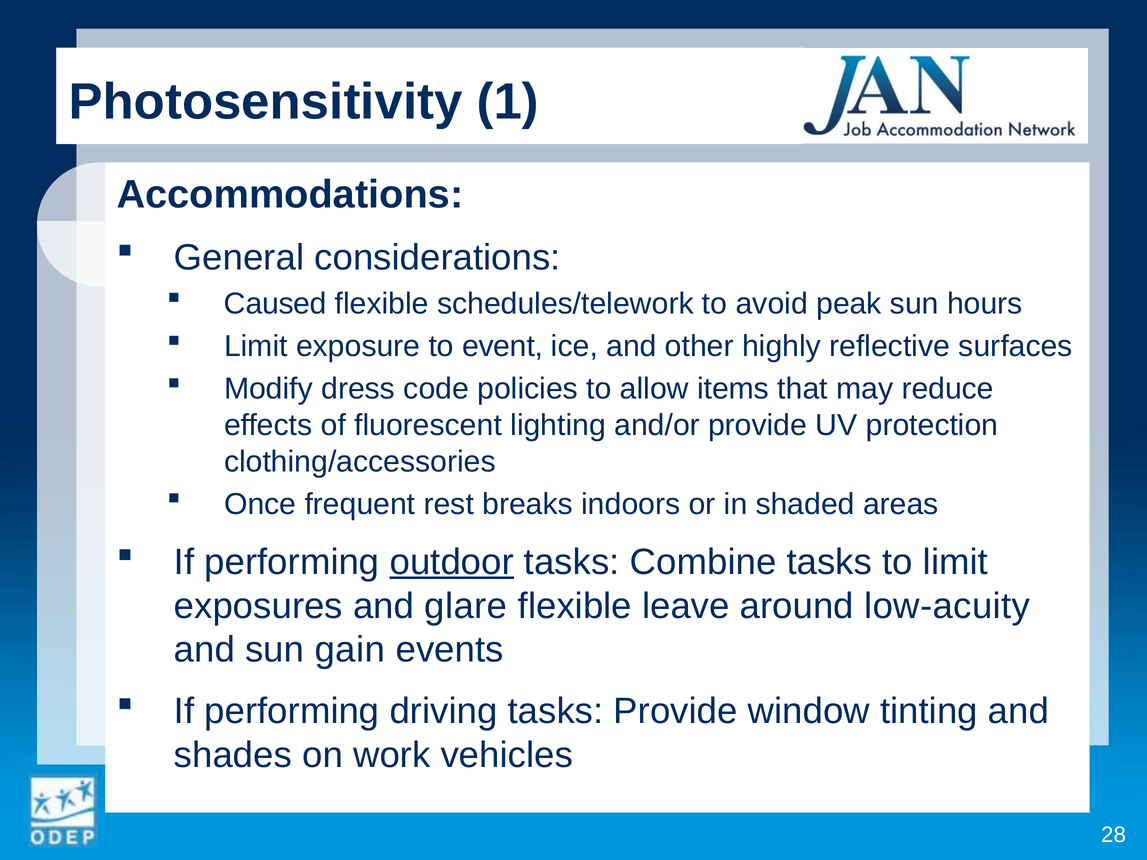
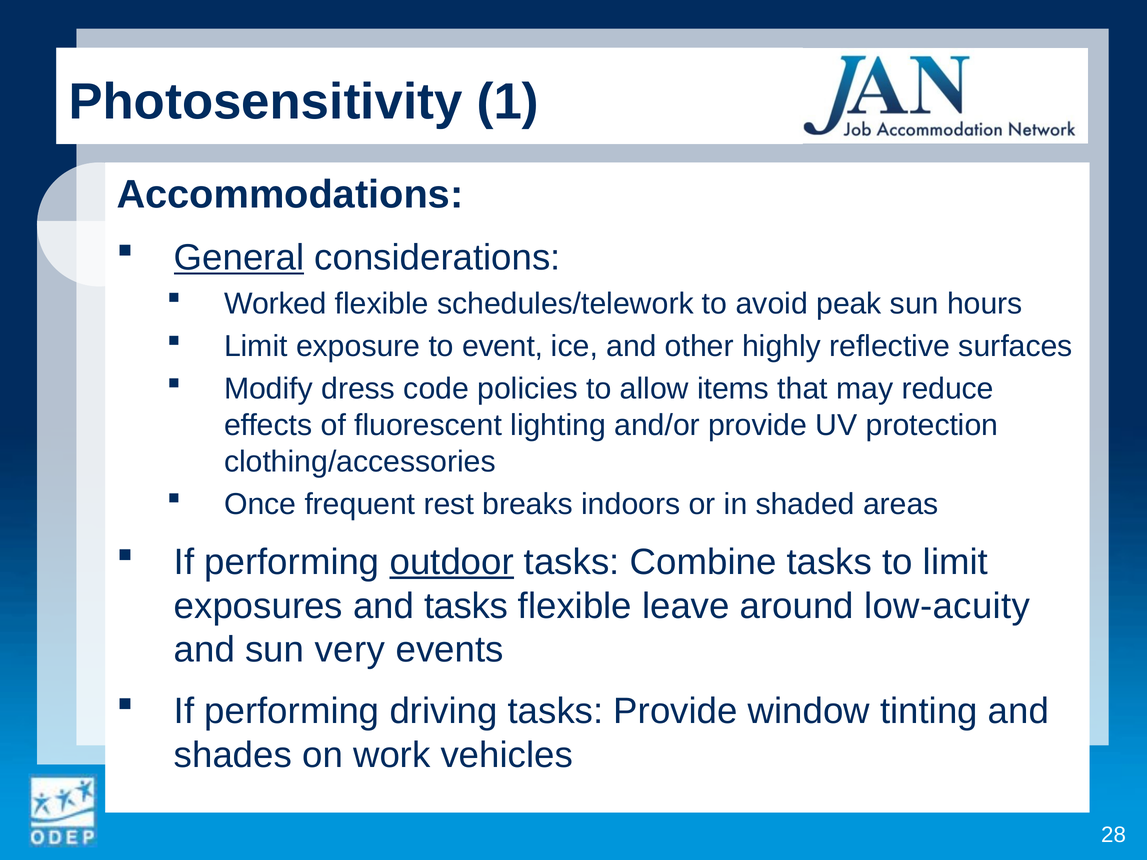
General underline: none -> present
Caused: Caused -> Worked
and glare: glare -> tasks
gain: gain -> very
